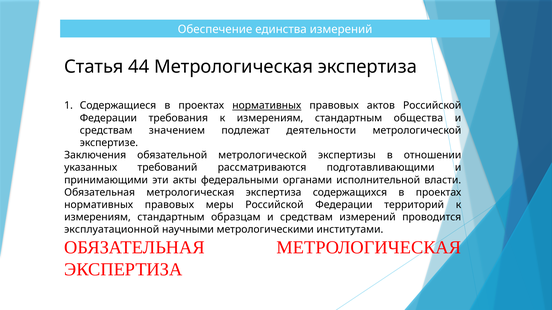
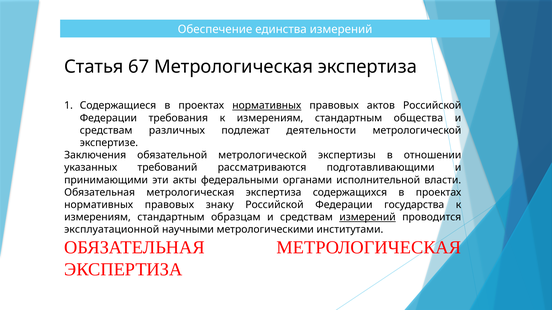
44: 44 -> 67
значением: значением -> различных
меры: меры -> знаку
территорий: территорий -> государства
измерений at (368, 218) underline: none -> present
